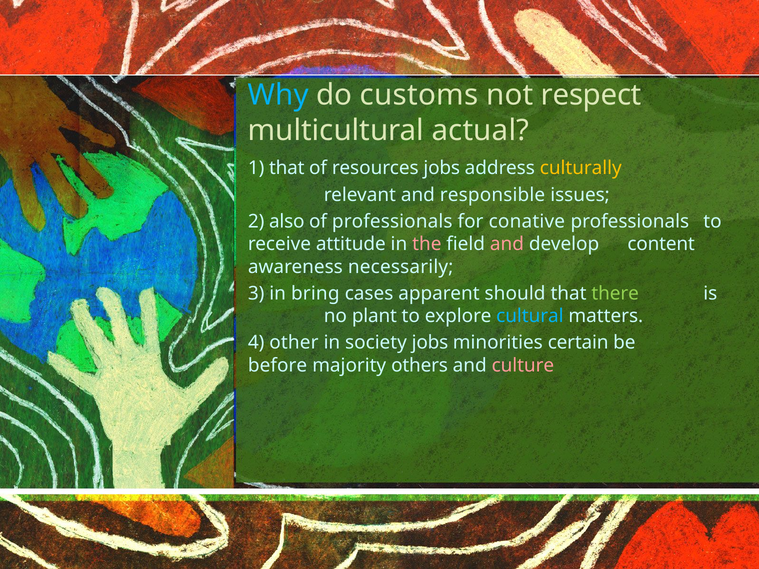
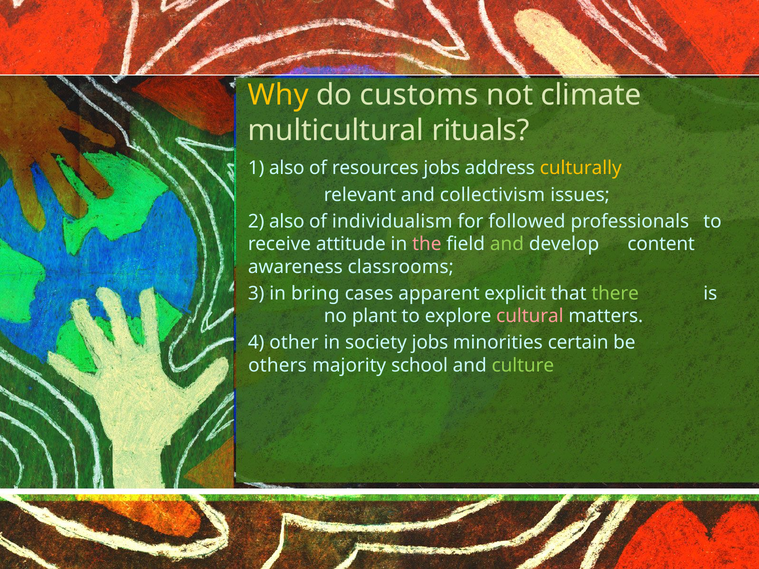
Why colour: light blue -> yellow
respect: respect -> climate
actual: actual -> rituals
1 that: that -> also
responsible: responsible -> collectivism
of professionals: professionals -> individualism
conative: conative -> followed
and at (507, 244) colour: pink -> light green
necessarily: necessarily -> classrooms
should: should -> explicit
cultural colour: light blue -> pink
before: before -> others
others: others -> school
culture colour: pink -> light green
